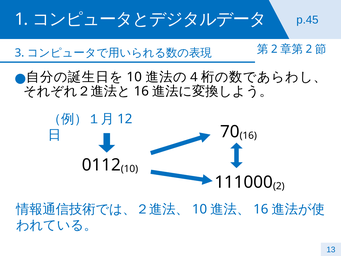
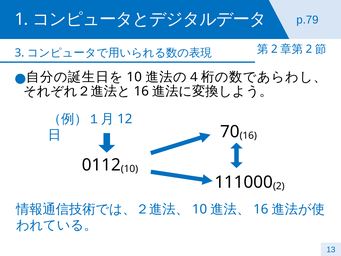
p.45: p.45 -> p.79
